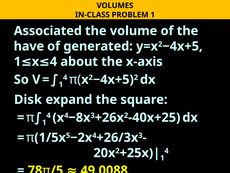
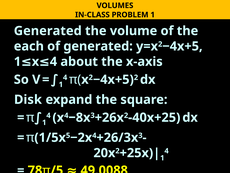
Associated at (48, 31): Associated -> Generated
have: have -> each
